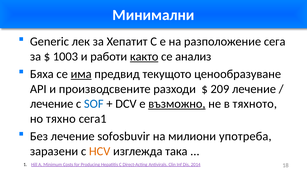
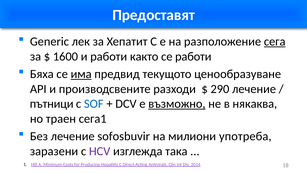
Минимални: Минимални -> Предоставят
сега underline: none -> present
1003: 1003 -> 1600
както underline: present -> none
се анализ: анализ -> работи
209: 209 -> 290
лечение at (52, 104): лечение -> пътници
тяхното: тяхното -> някаква
тяхно: тяхно -> траен
HCV colour: orange -> purple
